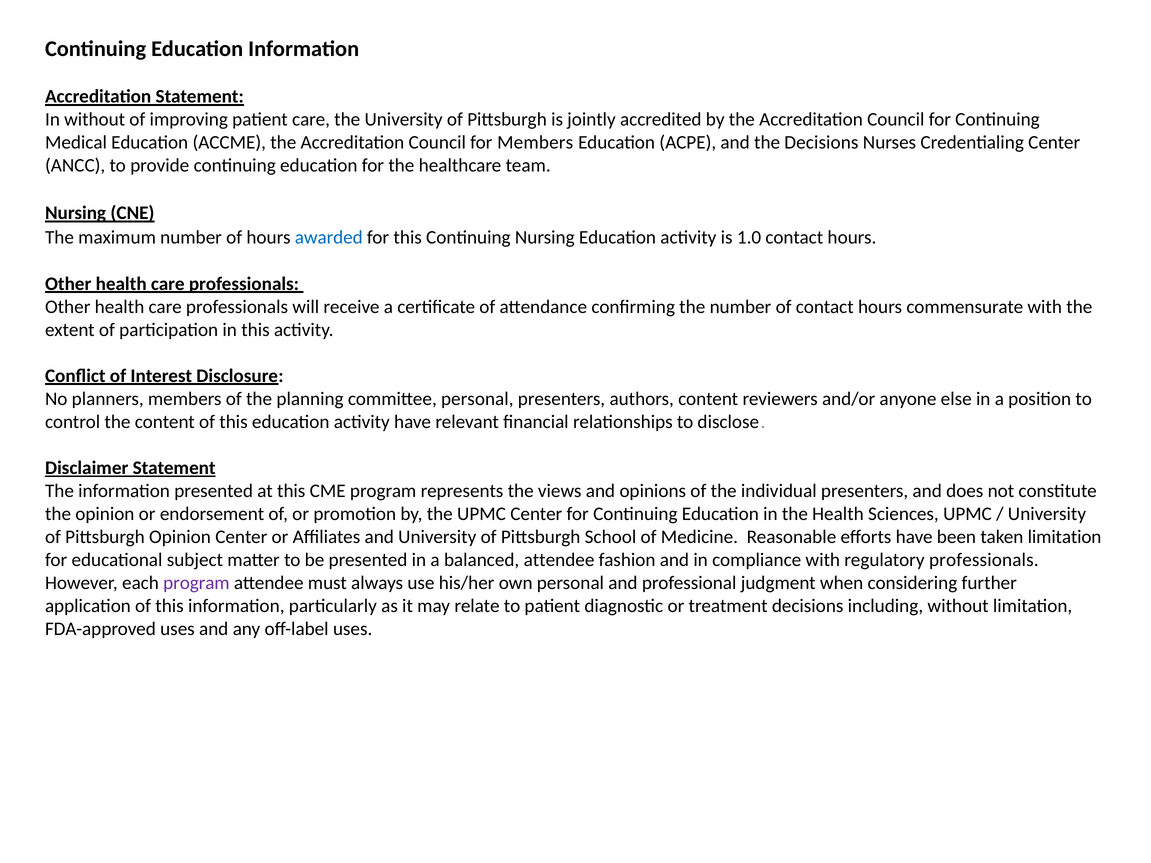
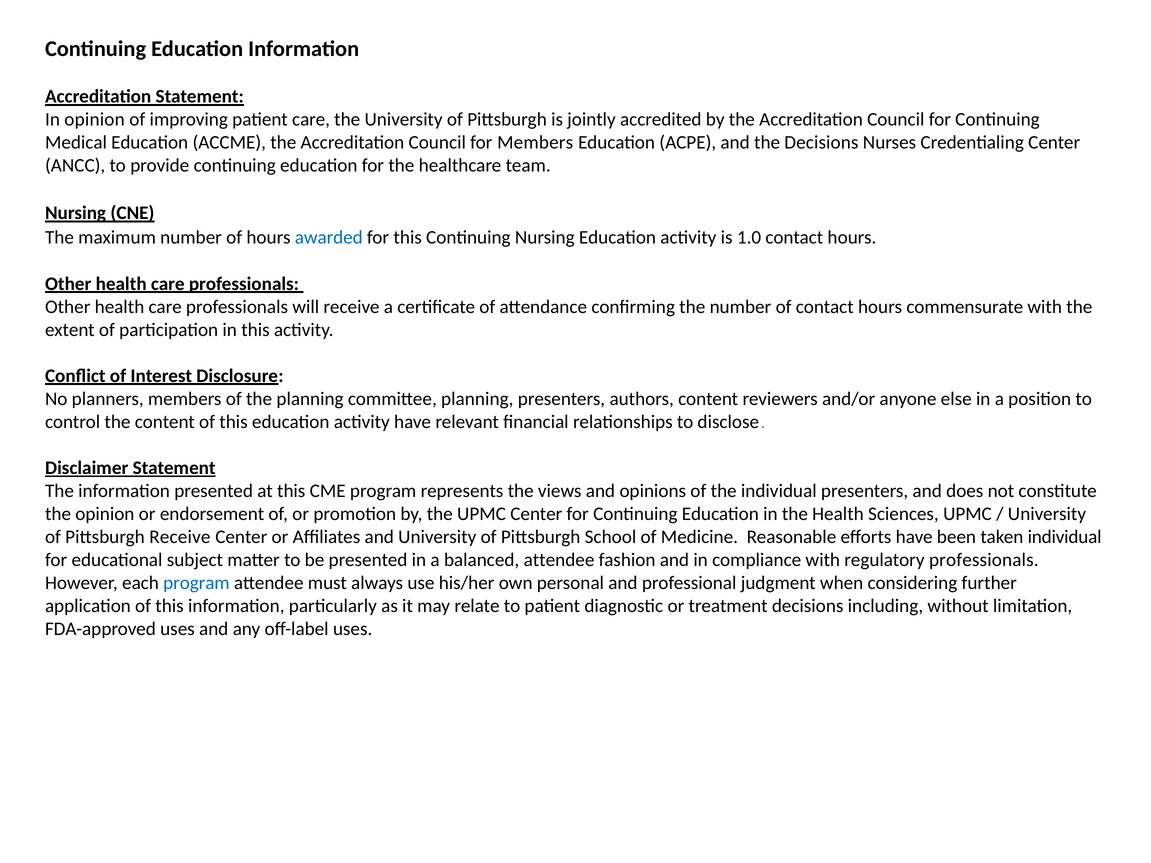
In without: without -> opinion
committee personal: personal -> planning
Pittsburgh Opinion: Opinion -> Receive
taken limitation: limitation -> individual
program at (196, 583) colour: purple -> blue
